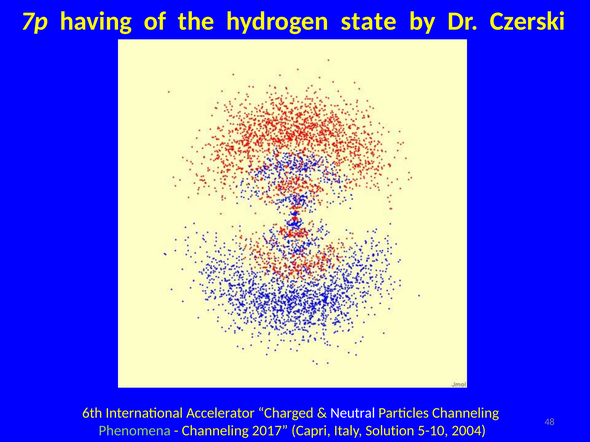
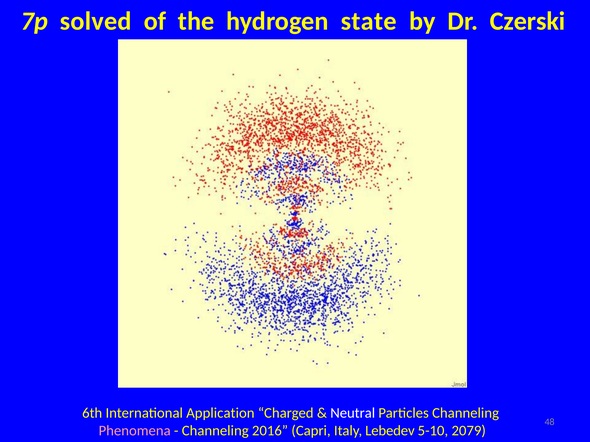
having: having -> solved
Accelerator: Accelerator -> Application
Phenomena colour: light green -> pink
2017: 2017 -> 2016
Solution: Solution -> Lebedev
2004: 2004 -> 2079
